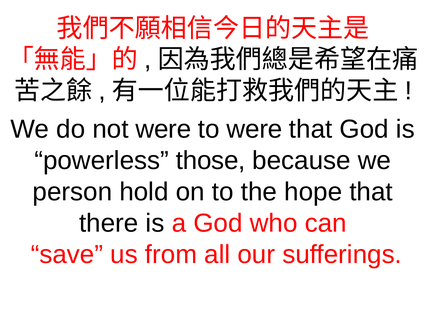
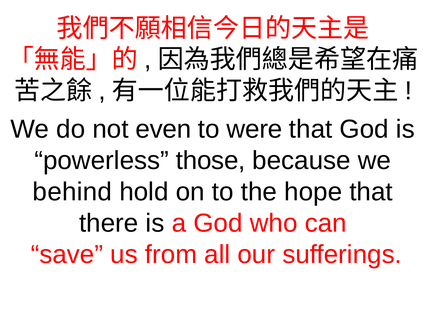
not were: were -> even
person: person -> behind
